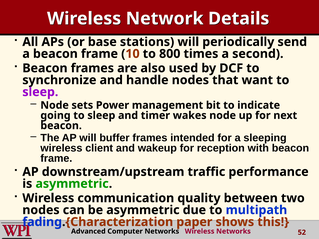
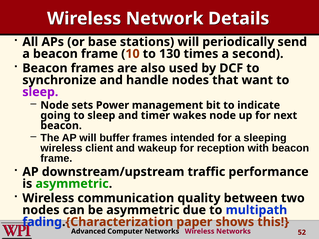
800: 800 -> 130
